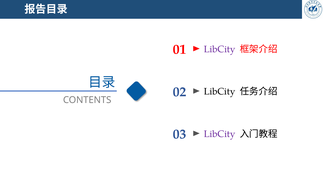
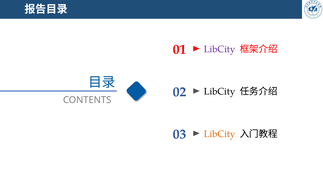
LibCity at (220, 134) colour: purple -> orange
